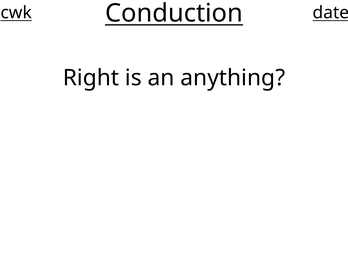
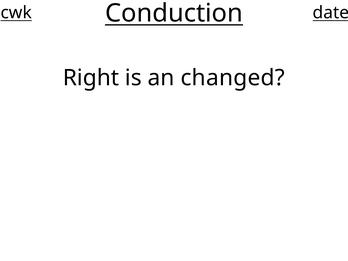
anything: anything -> changed
